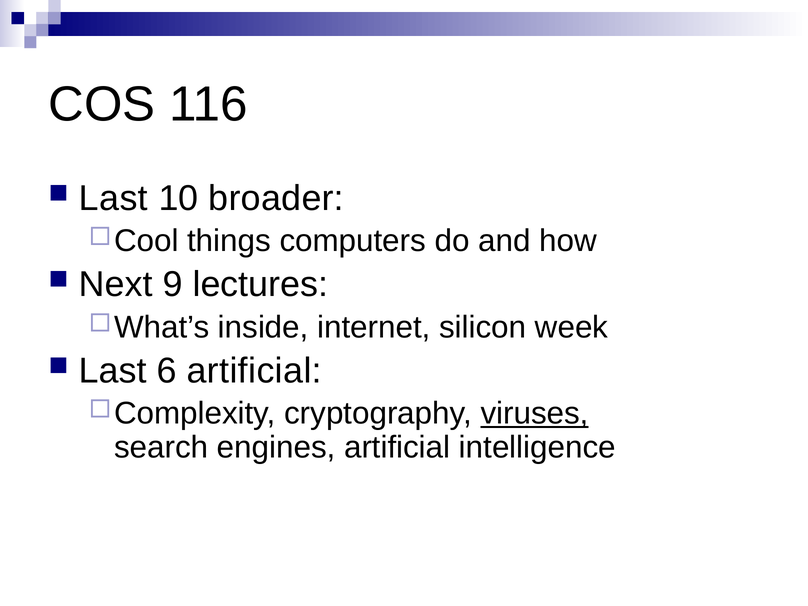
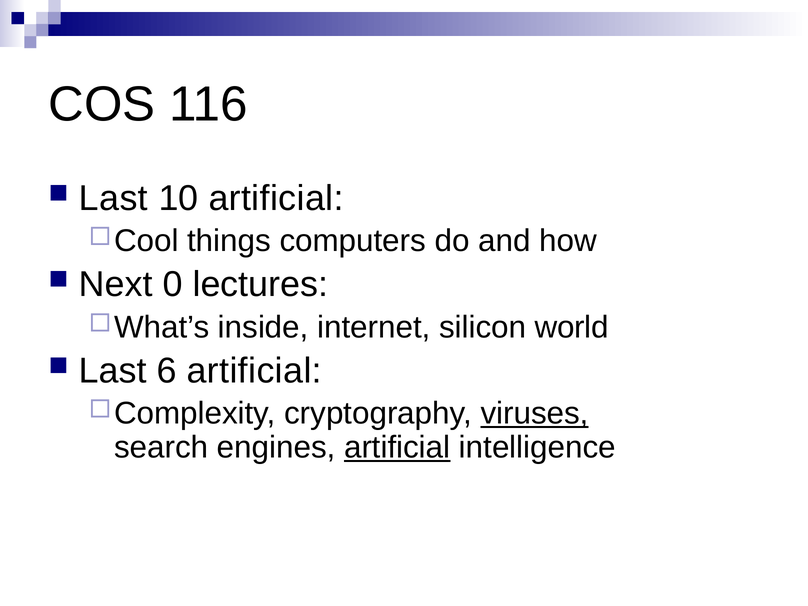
10 broader: broader -> artificial
9: 9 -> 0
week: week -> world
artificial at (397, 447) underline: none -> present
